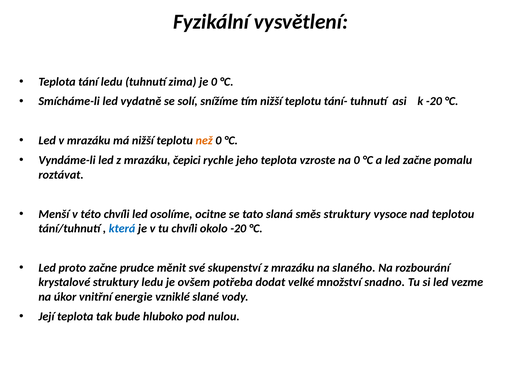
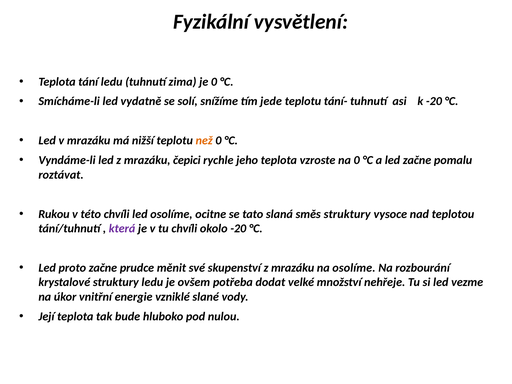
tím nižší: nižší -> jede
Menší: Menší -> Rukou
která colour: blue -> purple
na slaného: slaného -> osolíme
snadno: snadno -> nehřeje
